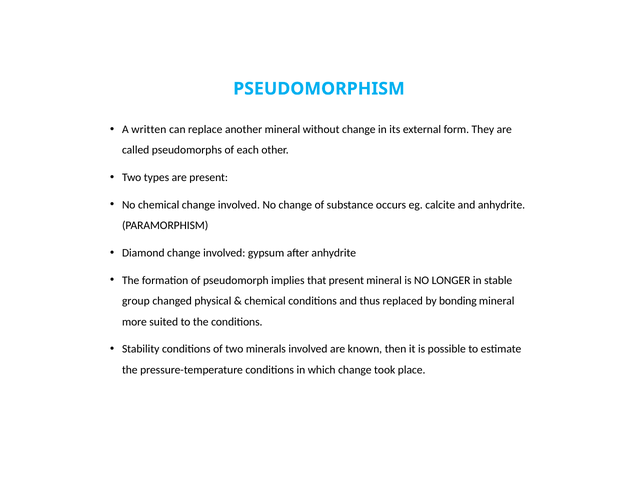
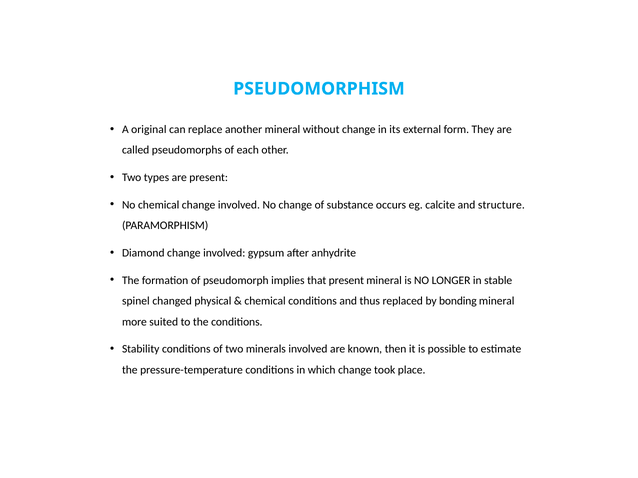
written: written -> original
and anhydrite: anhydrite -> structure
group: group -> spinel
